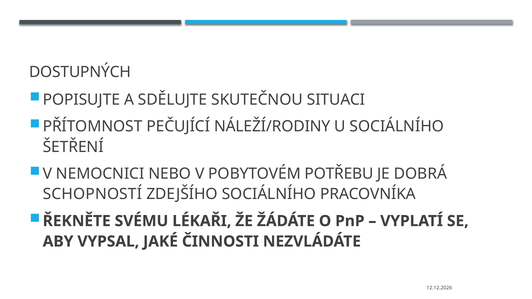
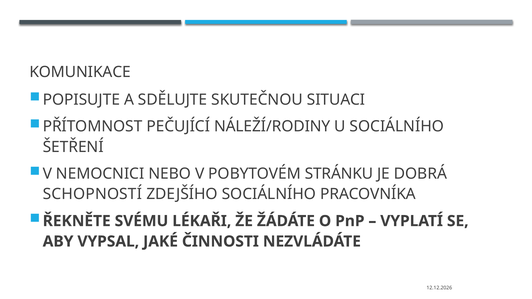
DOSTUPNÝCH: DOSTUPNÝCH -> KOMUNIKACE
POTŘEBU: POTŘEBU -> STRÁNKU
